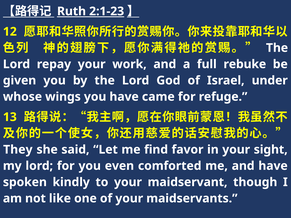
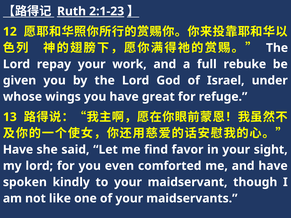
came: came -> great
They at (18, 150): They -> Have
